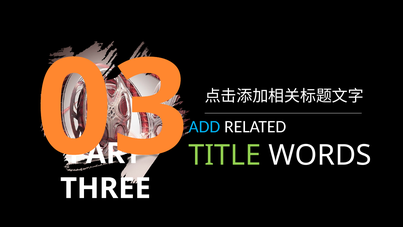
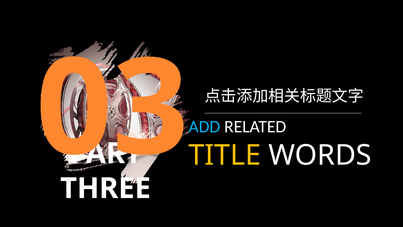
TITLE colour: light green -> yellow
